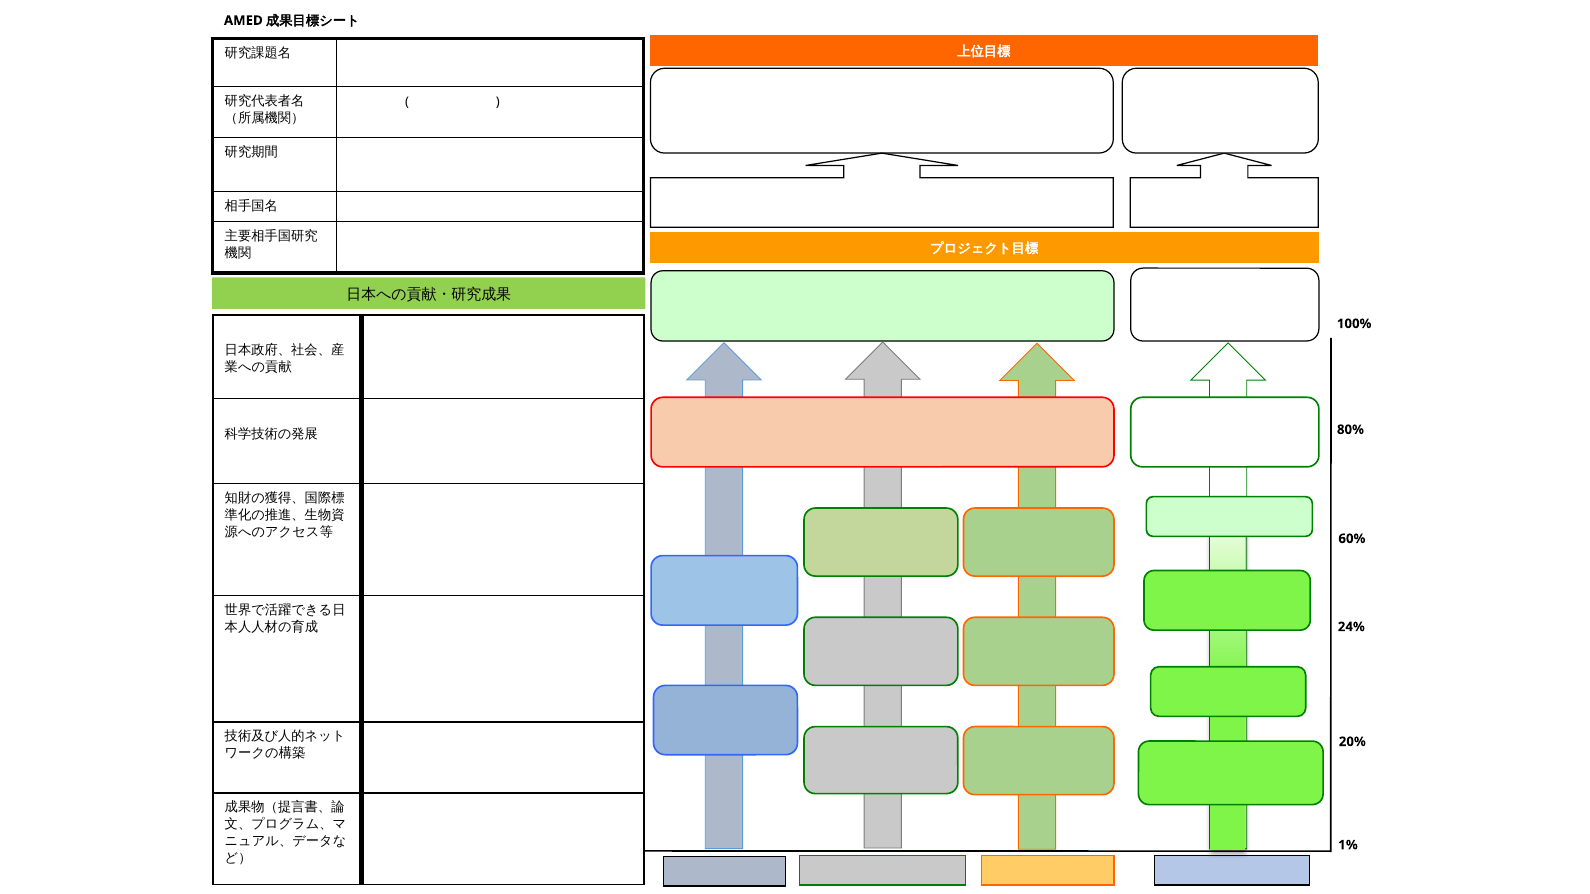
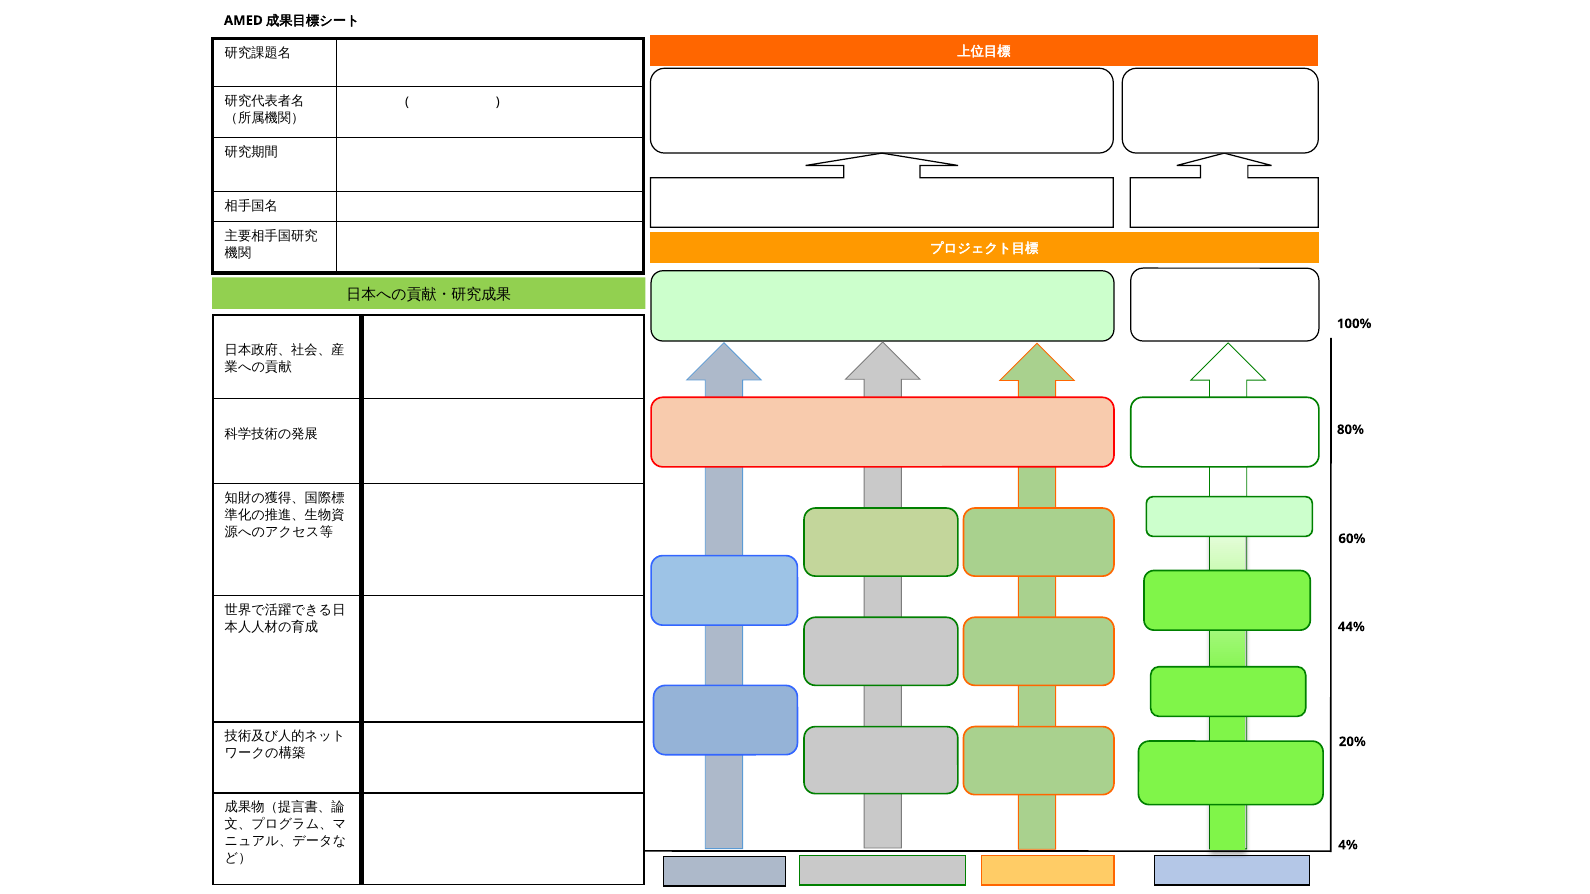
24%: 24% -> 44%
1%: 1% -> 4%
